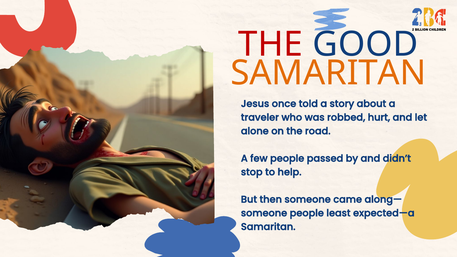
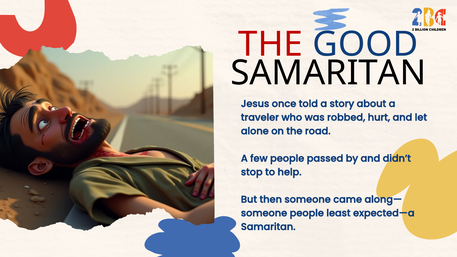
SAMARITAN at (328, 73) colour: orange -> black
